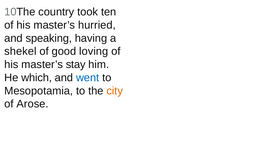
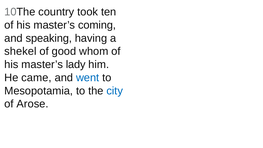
hurried: hurried -> coming
loving: loving -> whom
stay: stay -> lady
which: which -> came
city colour: orange -> blue
